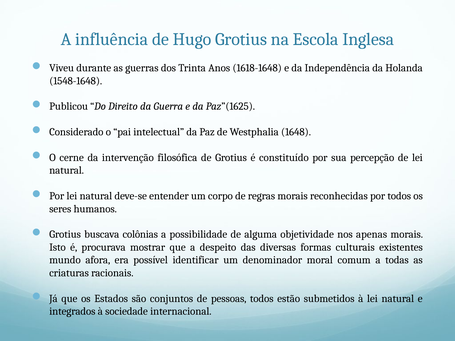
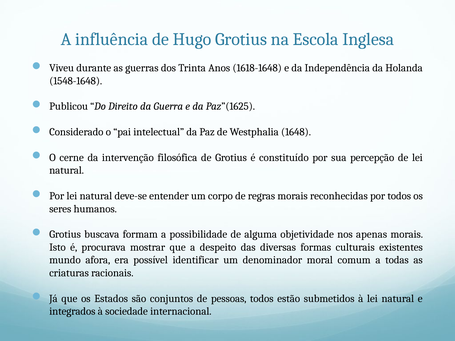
colônias: colônias -> formam
